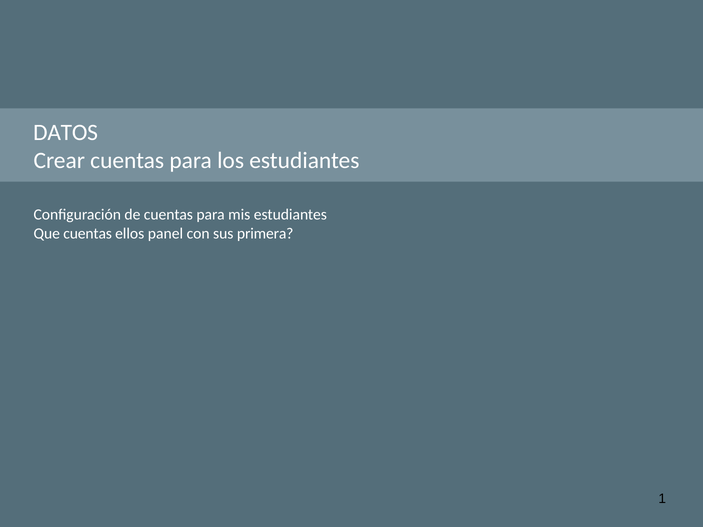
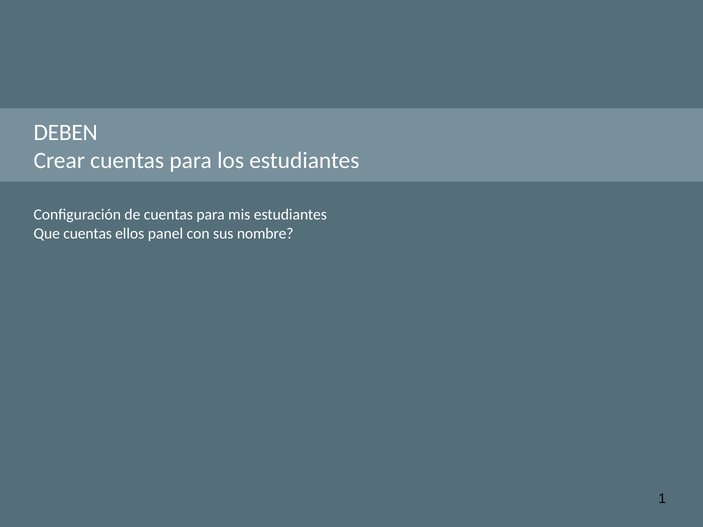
DATOS: DATOS -> DEBEN
primera: primera -> nombre
